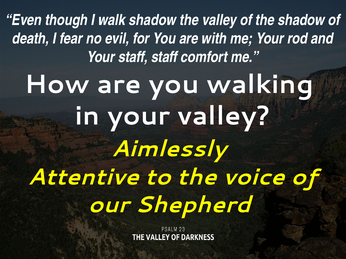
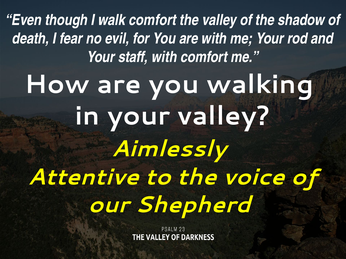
walk shadow: shadow -> comfort
staff staff: staff -> with
